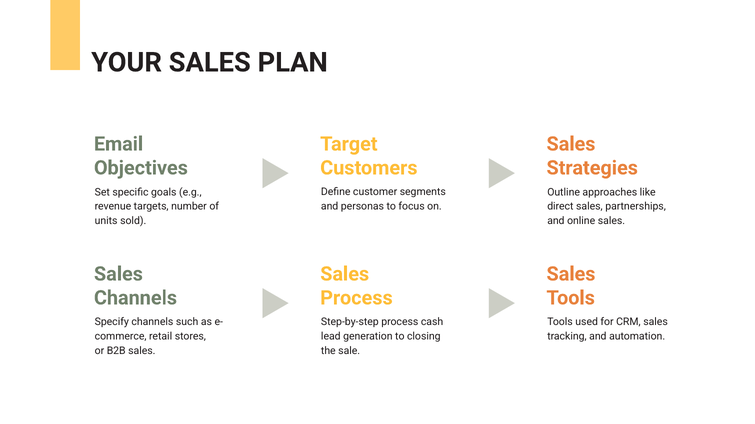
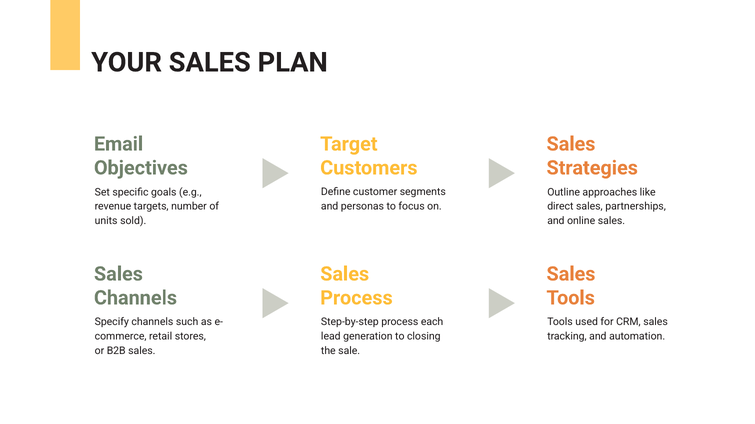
cash: cash -> each
